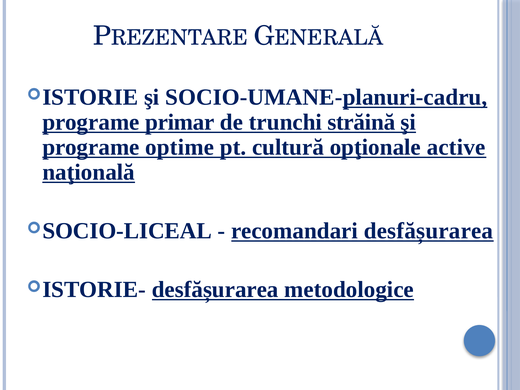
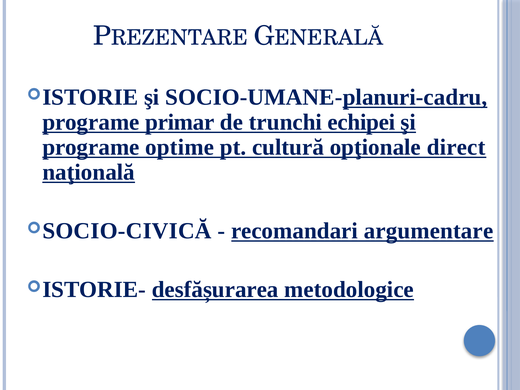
străină: străină -> echipei
active: active -> direct
SOCIO-LICEAL: SOCIO-LICEAL -> SOCIO-CIVICĂ
recomandari desfășurarea: desfășurarea -> argumentare
